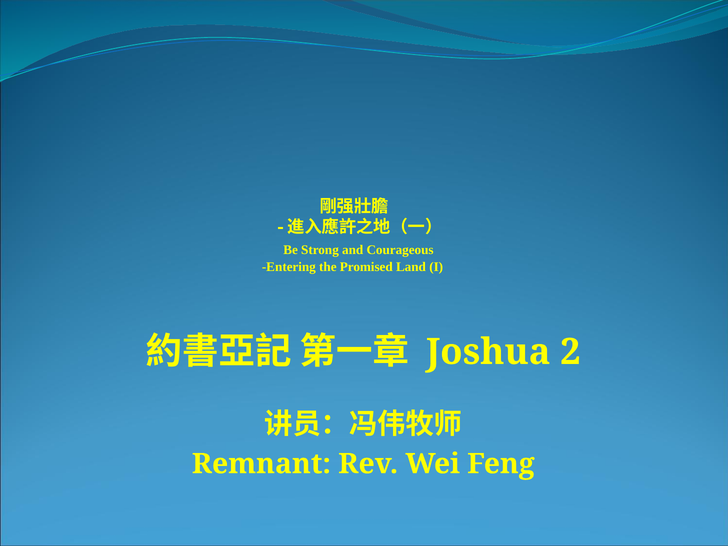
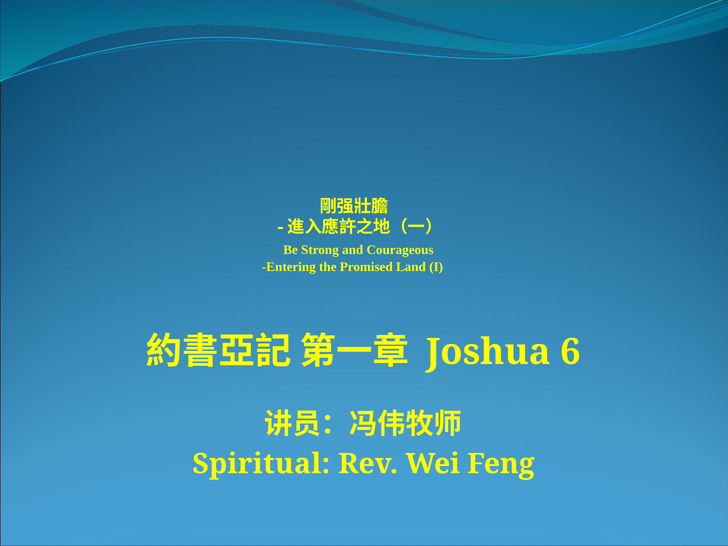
2: 2 -> 6
Remnant: Remnant -> Spiritual
